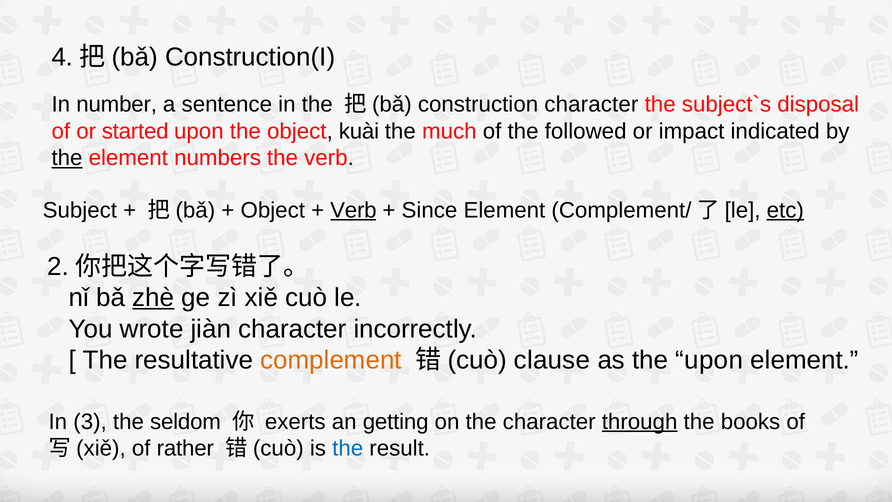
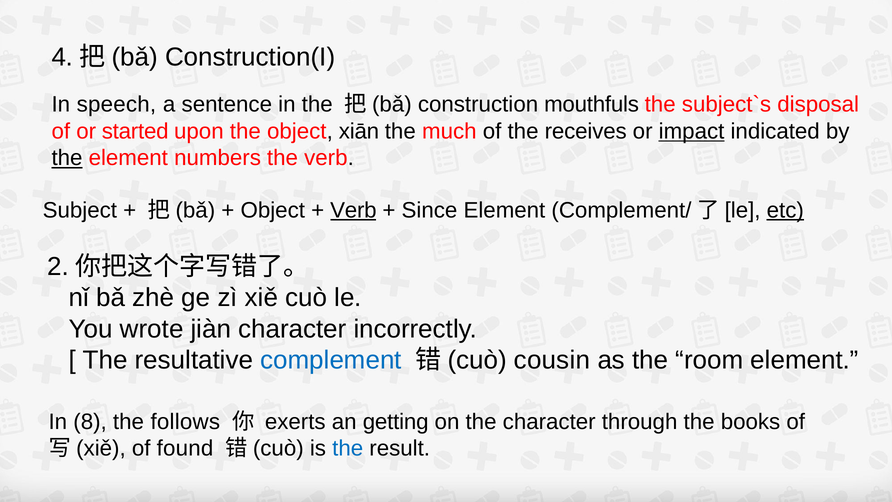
number: number -> speech
construction character: character -> mouthfuls
kuài: kuài -> xiān
followed: followed -> receives
impact underline: none -> present
zhè underline: present -> none
complement colour: orange -> blue
clause: clause -> cousin
the upon: upon -> room
3: 3 -> 8
seldom: seldom -> follows
through underline: present -> none
rather: rather -> found
